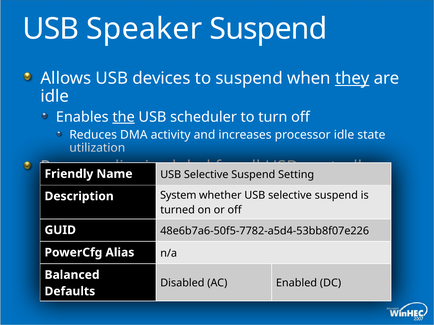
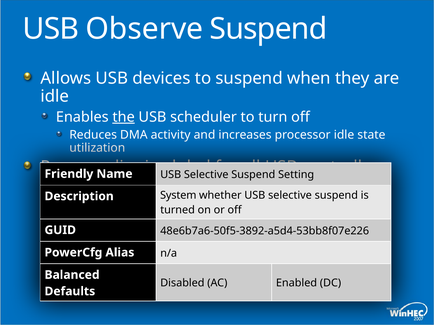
Speaker: Speaker -> Observe
they underline: present -> none
48e6b7a6-50f5-7782-a5d4-53bb8f07e226: 48e6b7a6-50f5-7782-a5d4-53bb8f07e226 -> 48e6b7a6-50f5-3892-a5d4-53bb8f07e226
